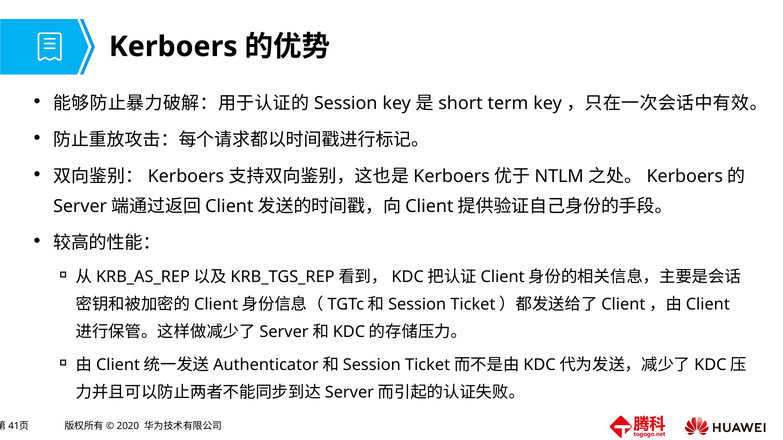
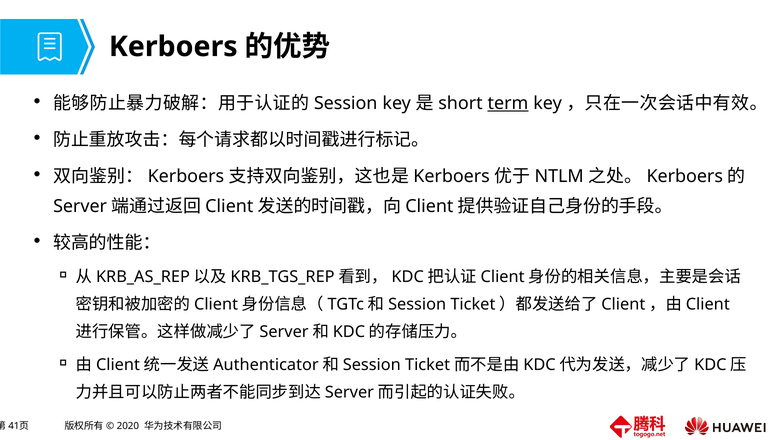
term underline: none -> present
